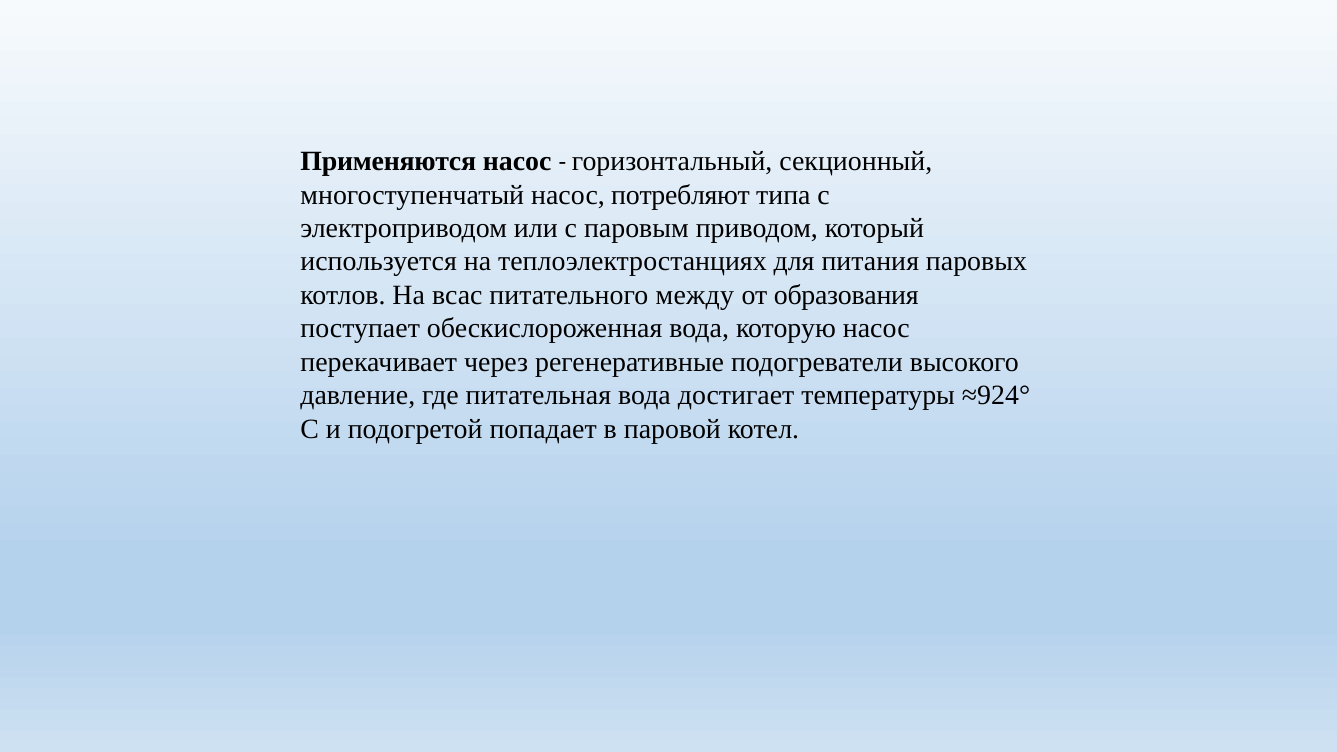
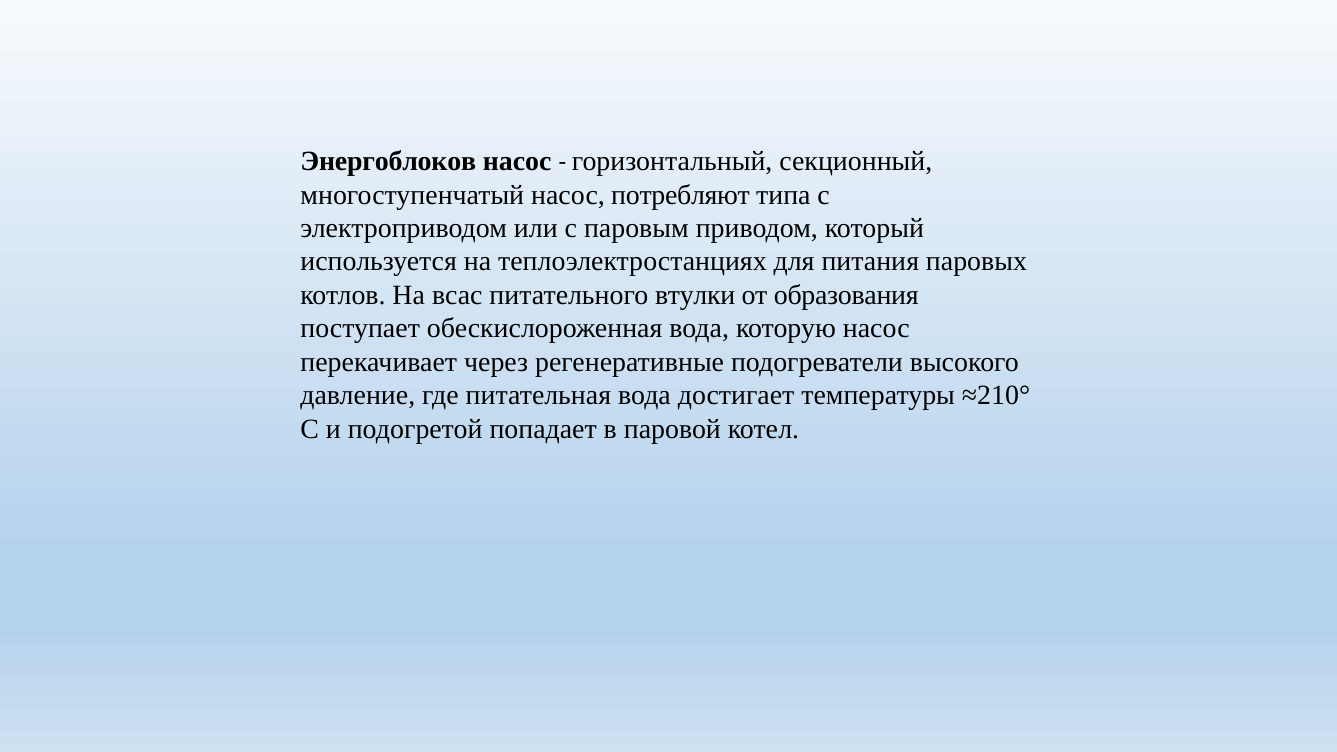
Применяются: Применяются -> Энергоблоков
между: между -> втулки
≈924°: ≈924° -> ≈210°
